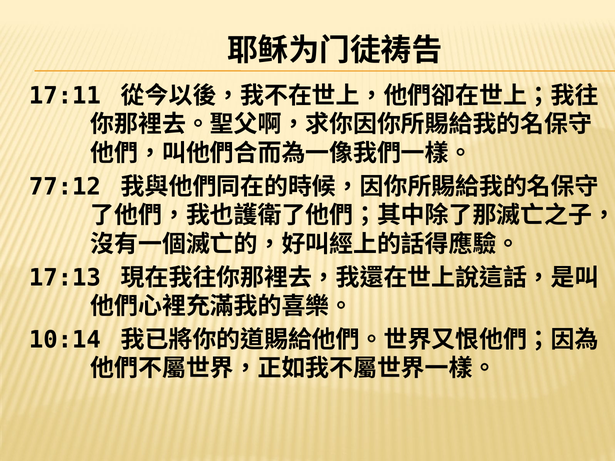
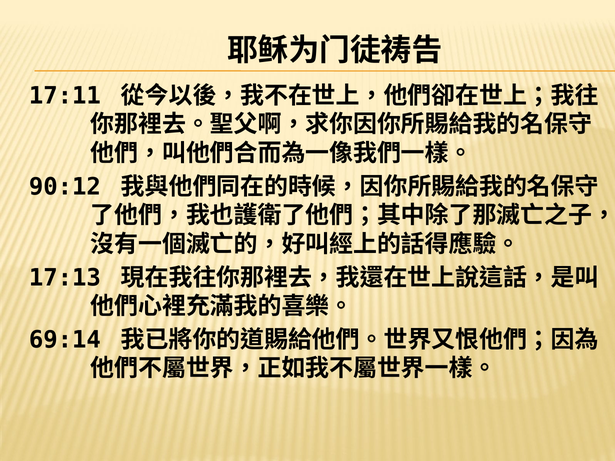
77:12: 77:12 -> 90:12
10:14: 10:14 -> 69:14
